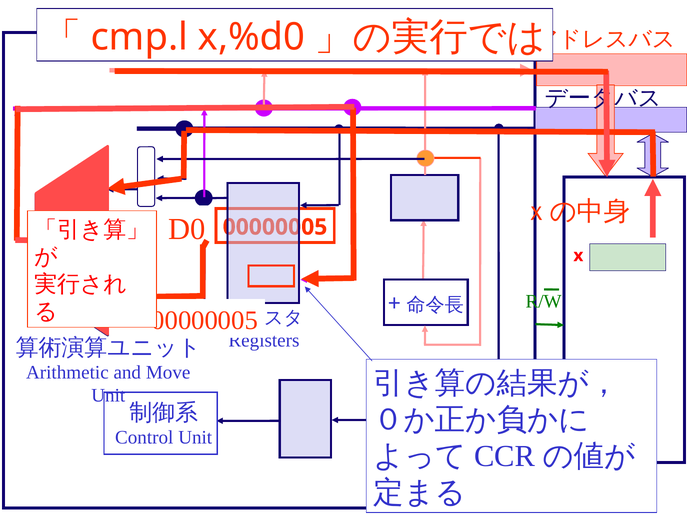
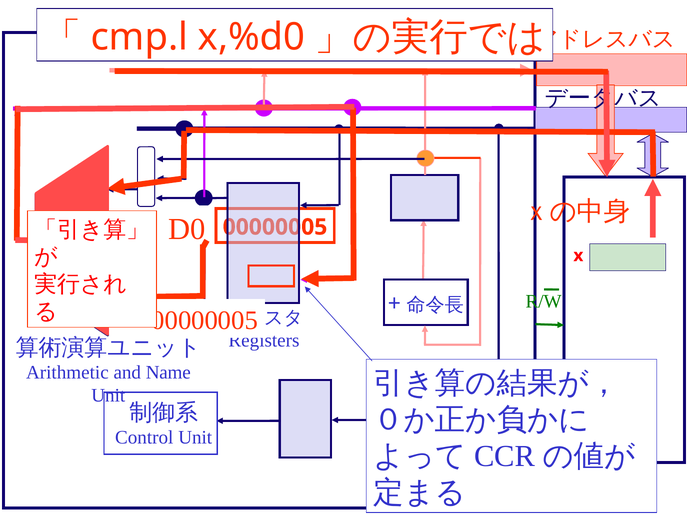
Move: Move -> Name
